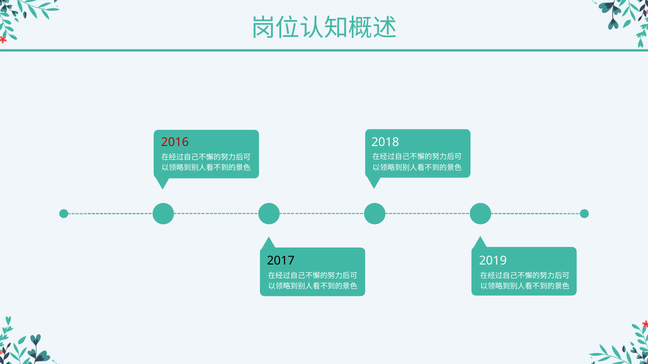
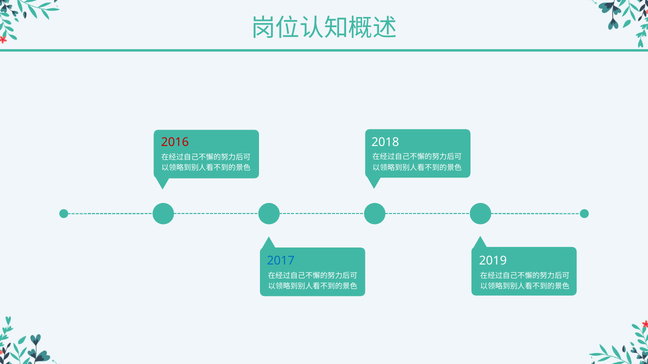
2017 colour: black -> blue
